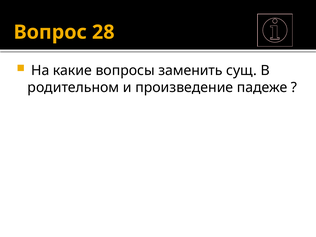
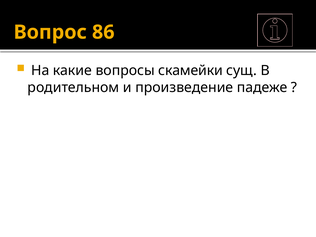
28: 28 -> 86
заменить: заменить -> скамейки
